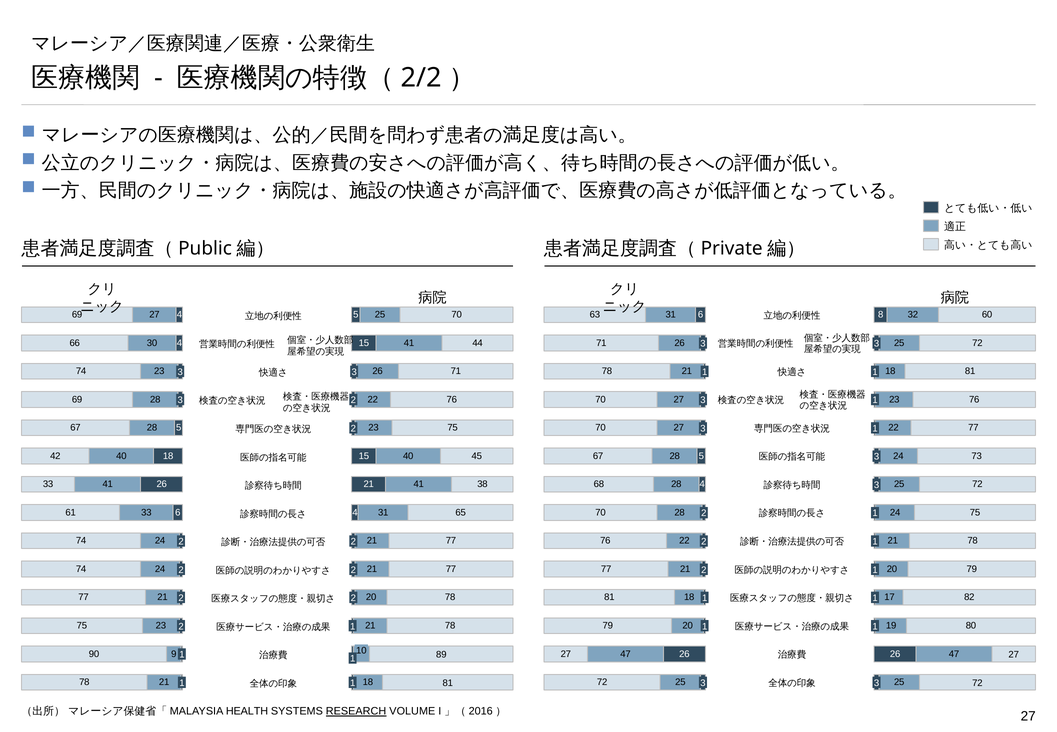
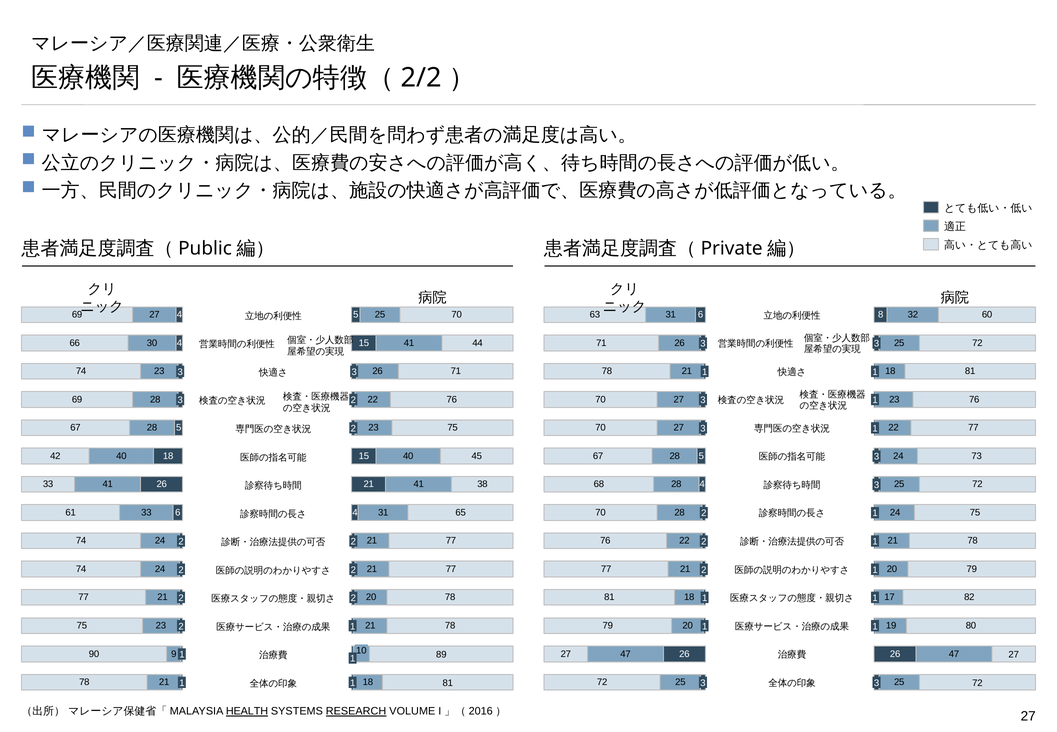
HEALTH underline: none -> present
